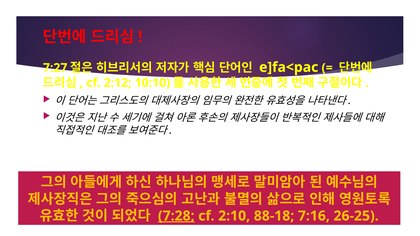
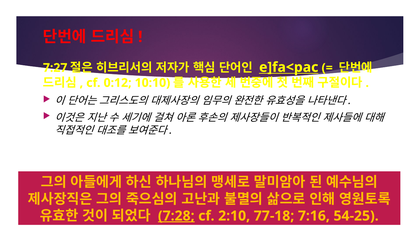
e]fa<pac underline: none -> present
2:12: 2:12 -> 0:12
88-18: 88-18 -> 77-18
26-25: 26-25 -> 54-25
